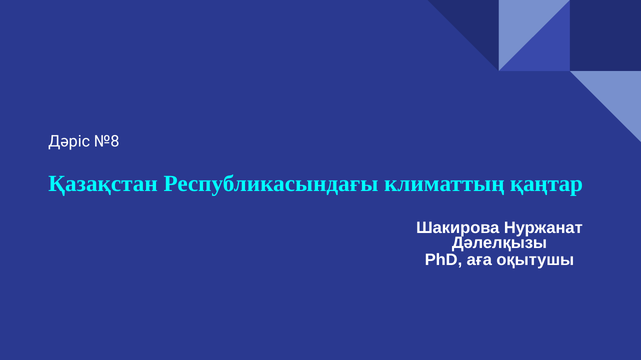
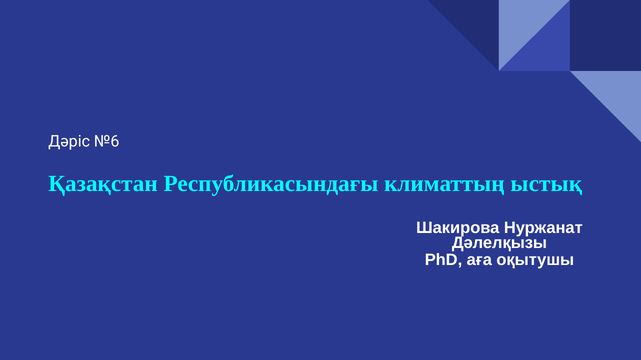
№8: №8 -> №6
қаңтар: қаңтар -> ыстық
